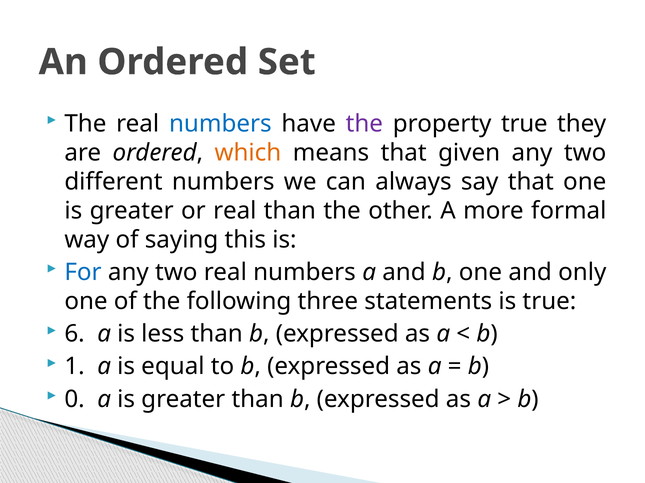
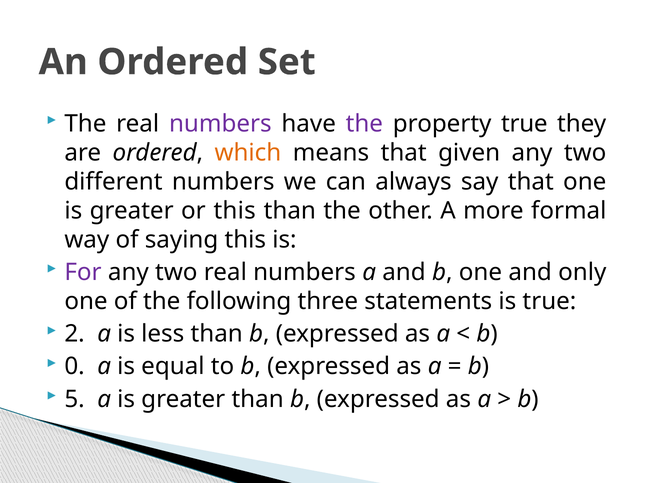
numbers at (220, 124) colour: blue -> purple
or real: real -> this
For colour: blue -> purple
6: 6 -> 2
1: 1 -> 0
0: 0 -> 5
